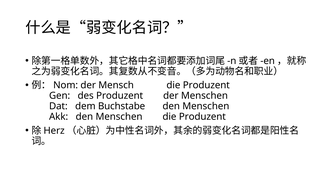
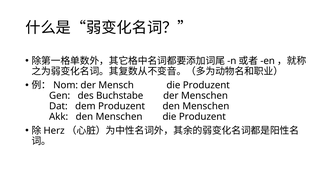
des Produzent: Produzent -> Buchstabe
dem Buchstabe: Buchstabe -> Produzent
